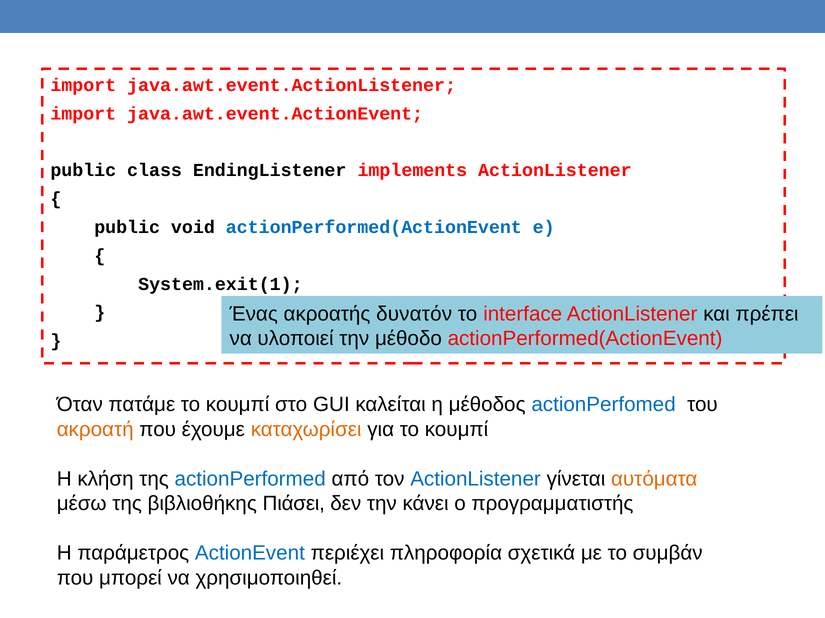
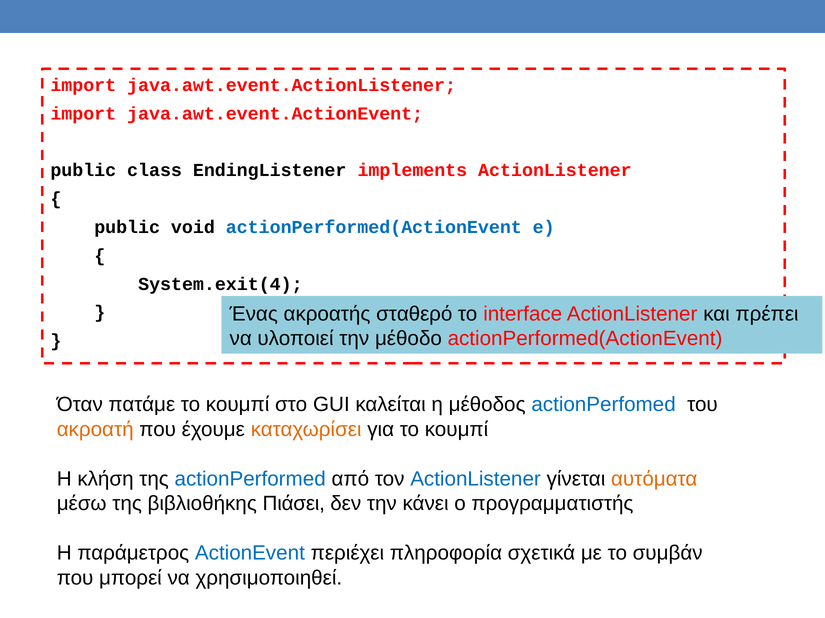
System.exit(1: System.exit(1 -> System.exit(4
δυνατόν: δυνατόν -> σταθερό
